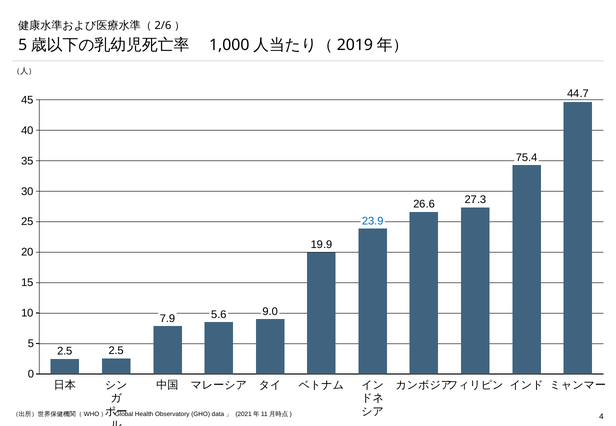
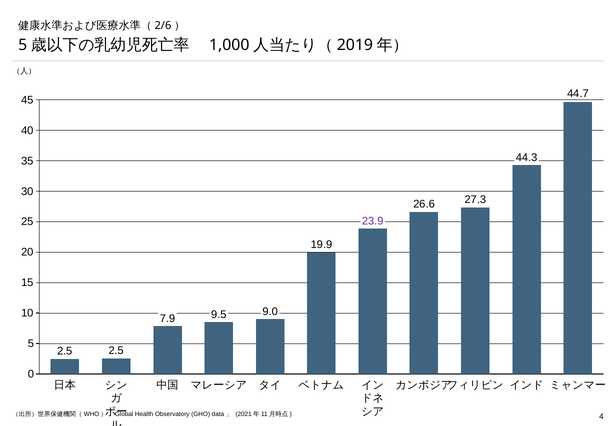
75.4: 75.4 -> 44.3
23.9 colour: blue -> purple
5.6: 5.6 -> 9.5
